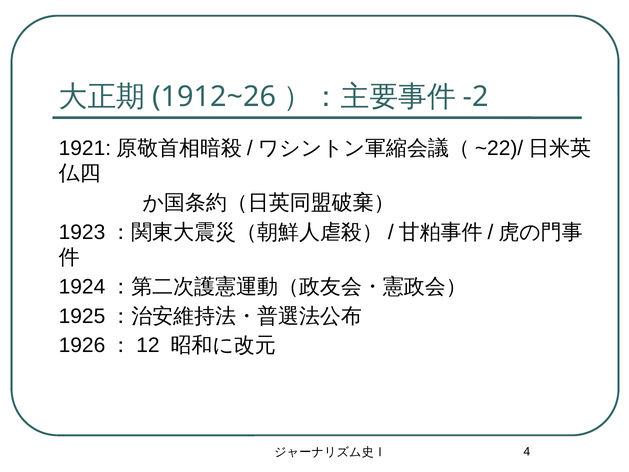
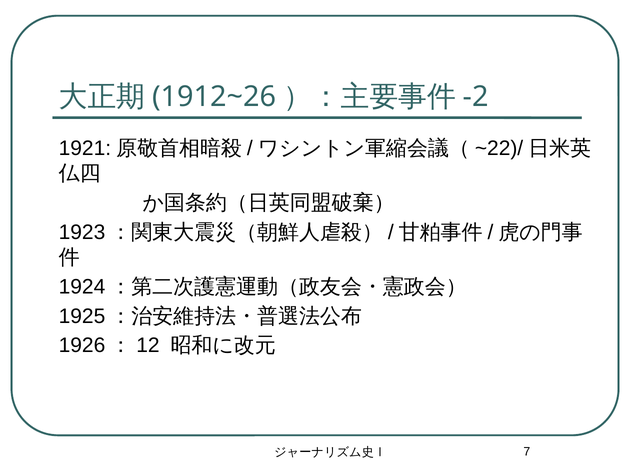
4: 4 -> 7
